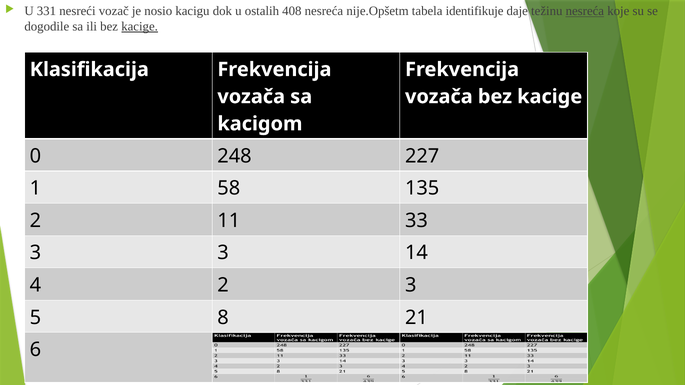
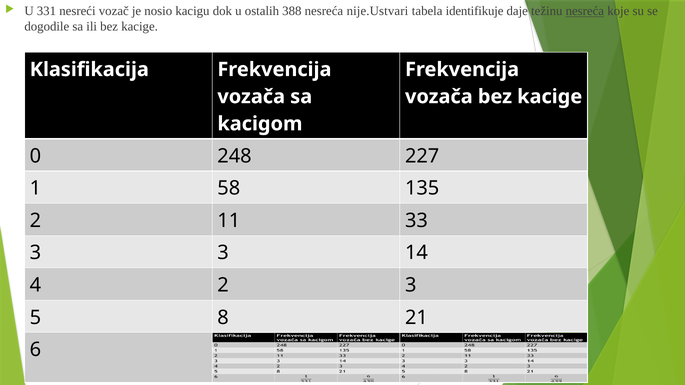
408: 408 -> 388
nije.Opšetm: nije.Opšetm -> nije.Ustvari
kacige at (140, 27) underline: present -> none
